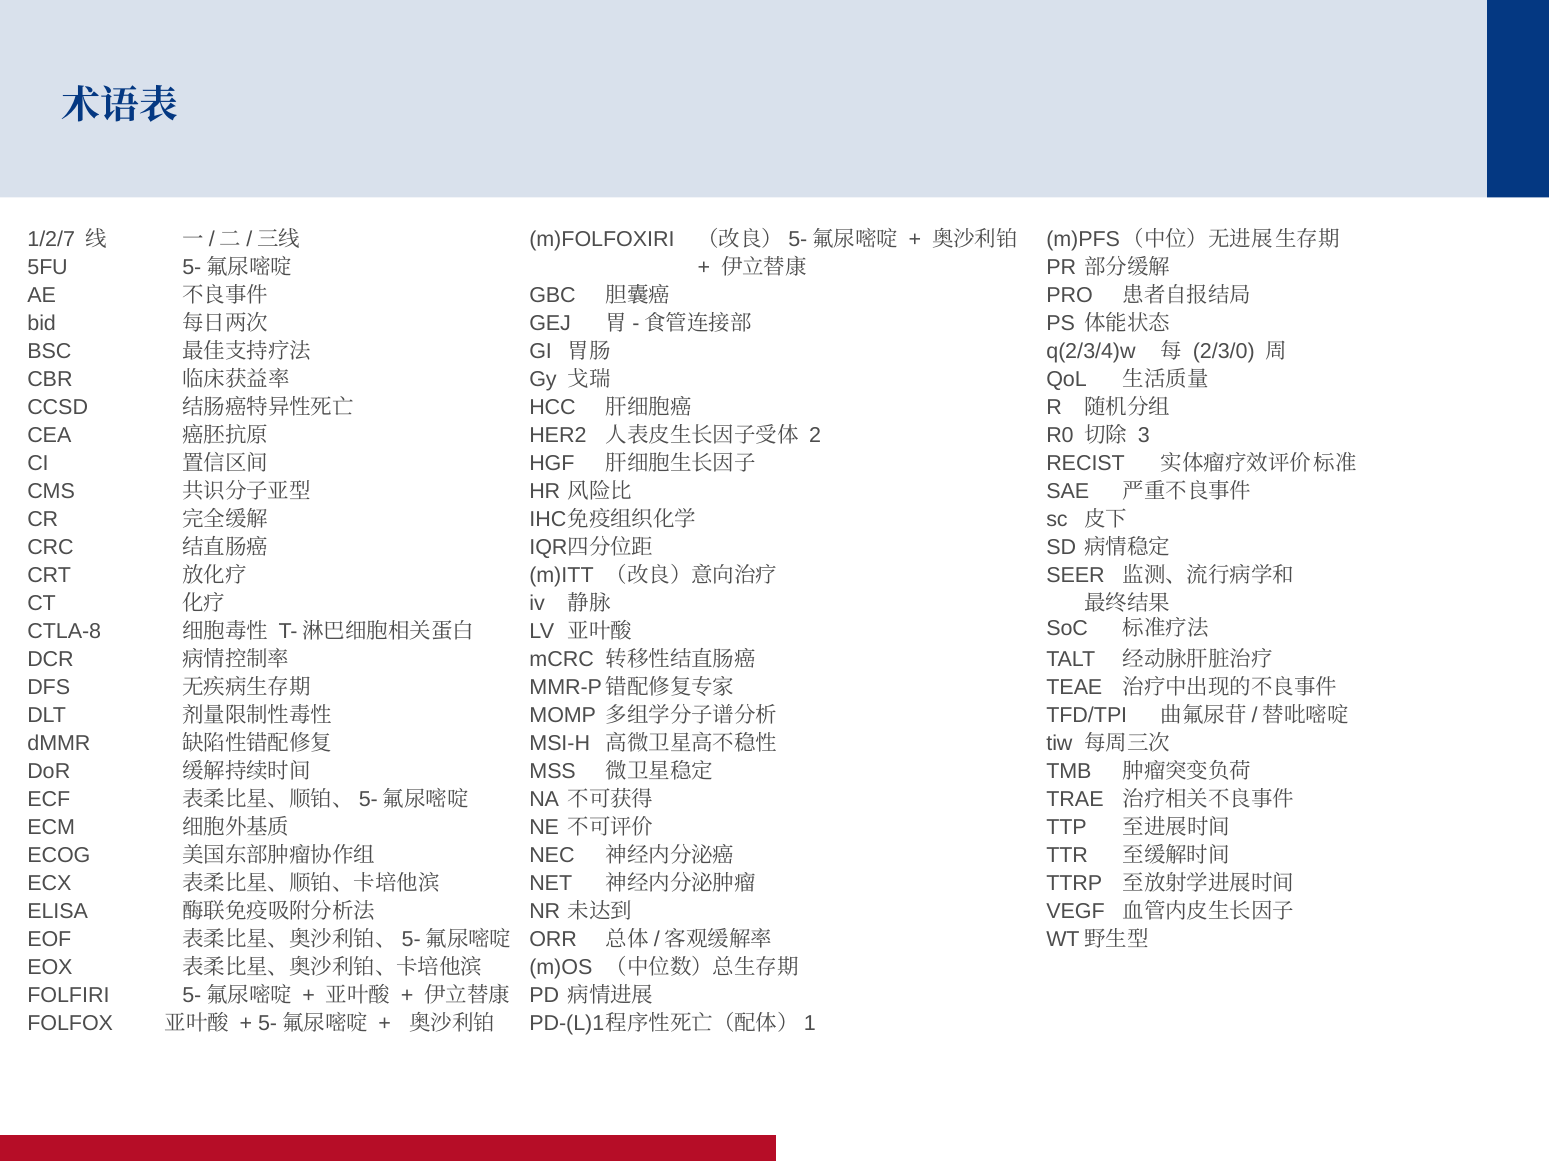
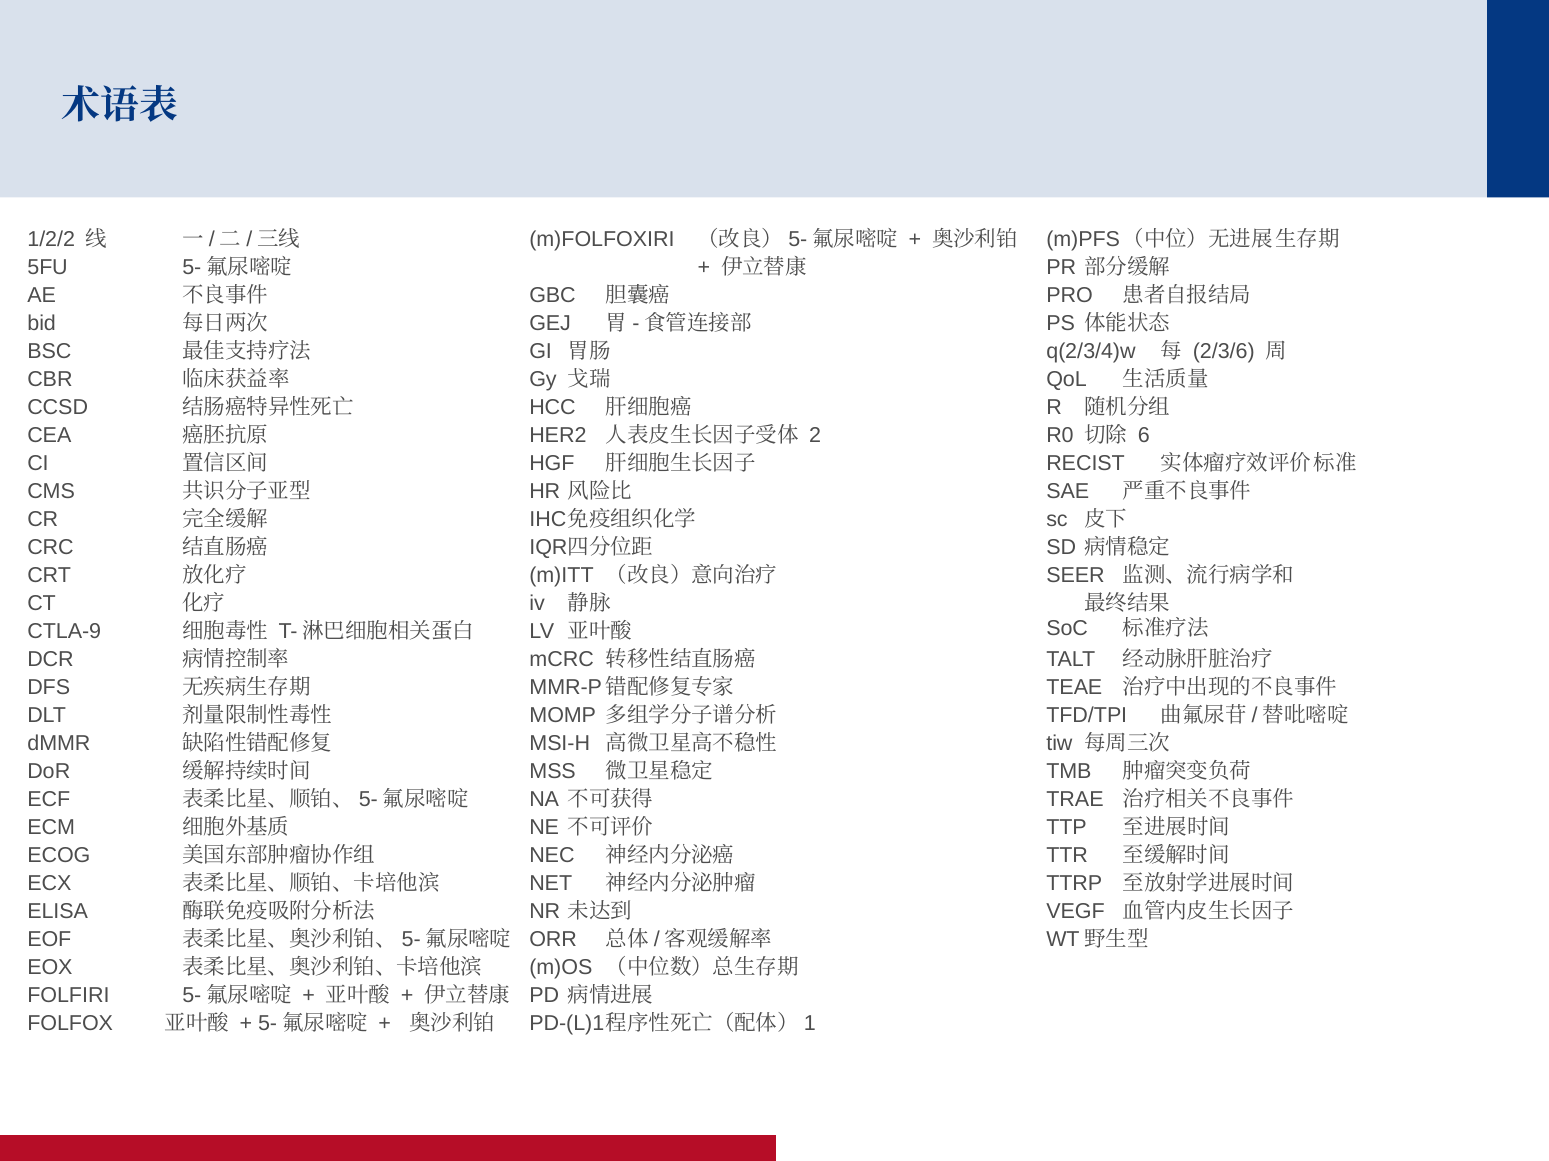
1/2/7: 1/2/7 -> 1/2/2
2/3/0: 2/3/0 -> 2/3/6
3: 3 -> 6
CTLA-8: CTLA-8 -> CTLA-9
